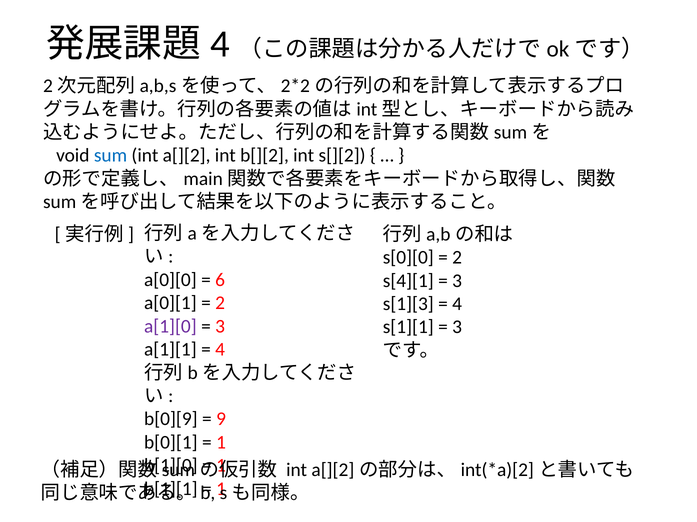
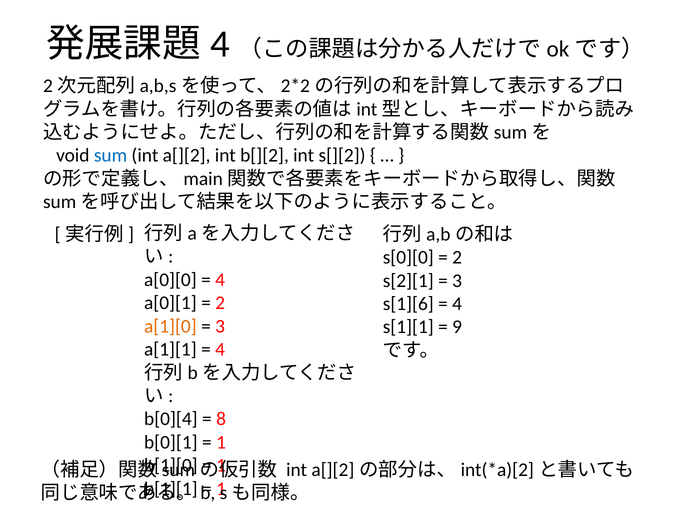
6 at (220, 280): 6 -> 4
s[4][1: s[4][1 -> s[2][1
s[1][3: s[1][3 -> s[1][6
a[1][0 colour: purple -> orange
3 at (457, 328): 3 -> 9
b[0][9: b[0][9 -> b[0][4
9: 9 -> 8
